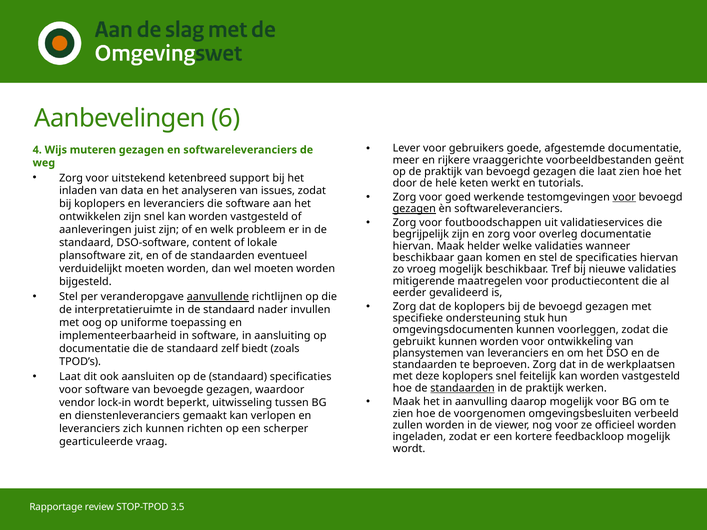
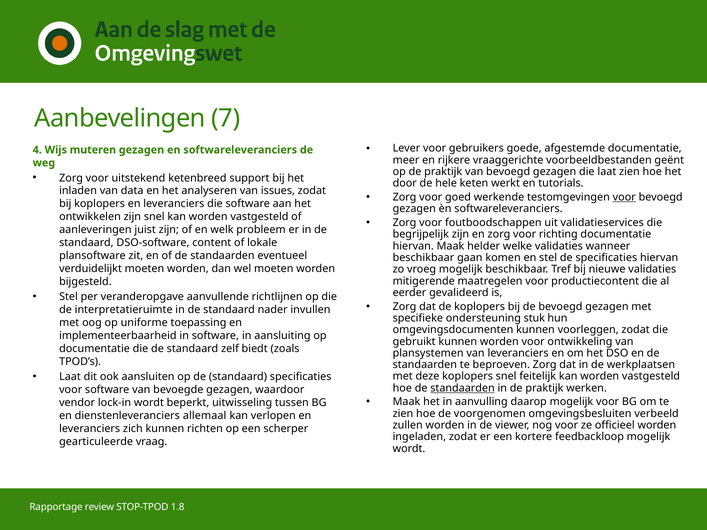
6: 6 -> 7
gezagen at (414, 209) underline: present -> none
overleg: overleg -> richting
aanvullende underline: present -> none
gemaakt: gemaakt -> allemaal
3.5: 3.5 -> 1.8
